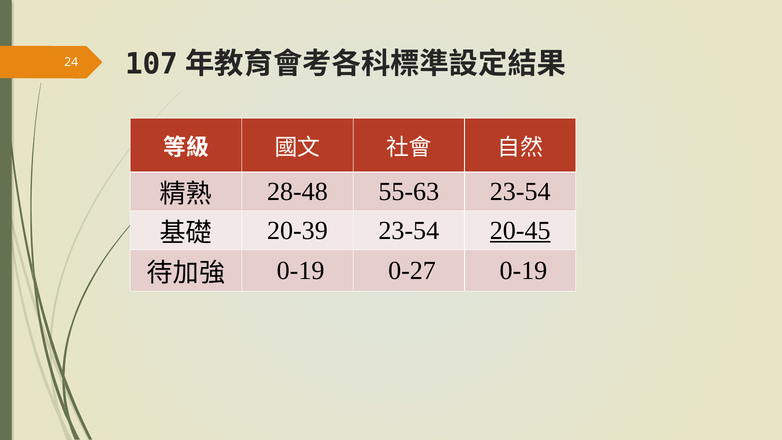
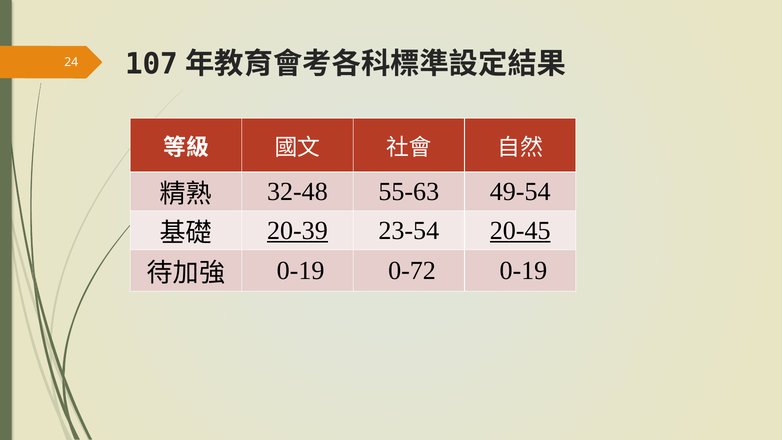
28-48: 28-48 -> 32-48
55-63 23-54: 23-54 -> 49-54
20-39 underline: none -> present
0-27: 0-27 -> 0-72
